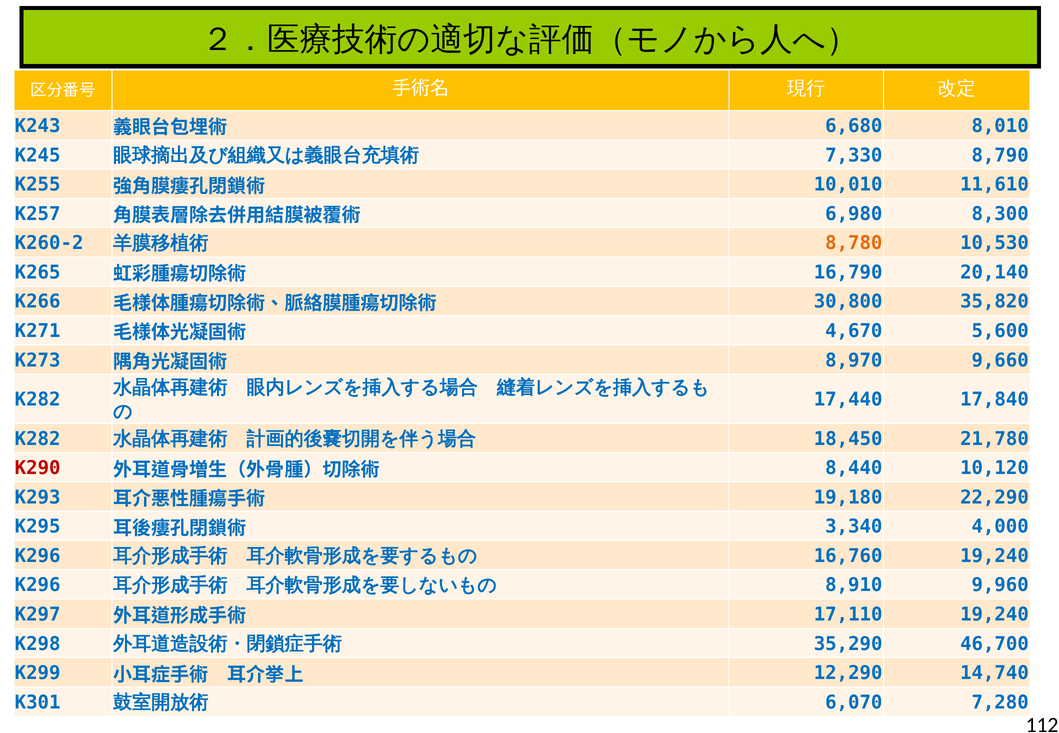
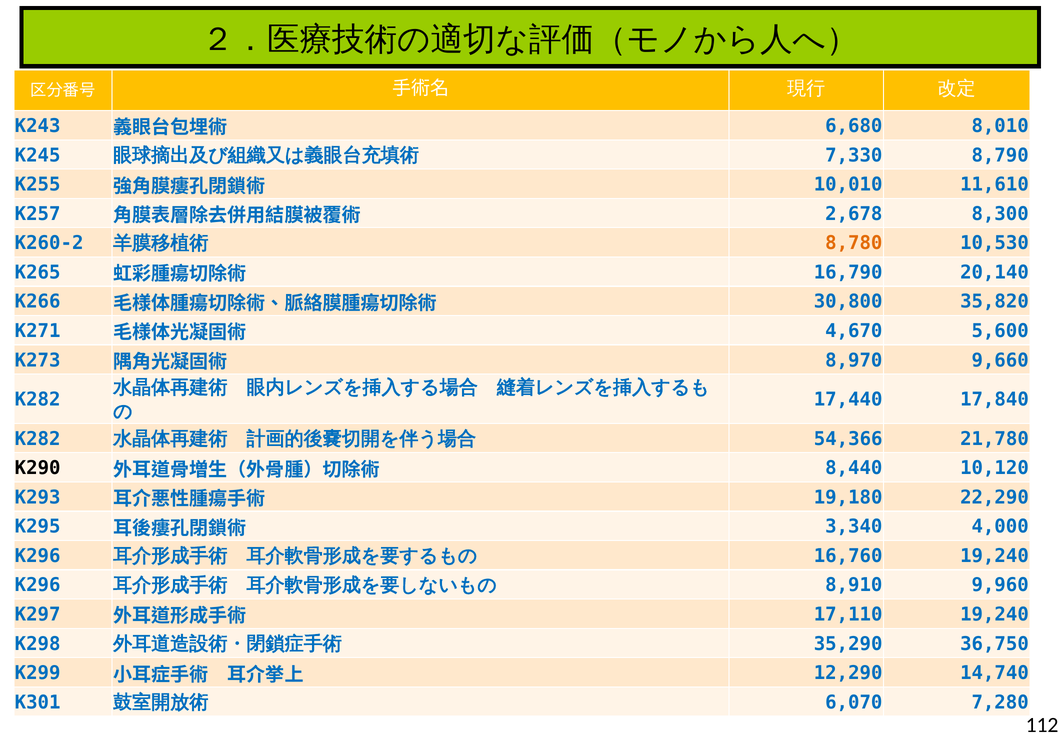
6,980: 6,980 -> 2,678
18,450: 18,450 -> 54,366
K290 colour: red -> black
46,700: 46,700 -> 36,750
